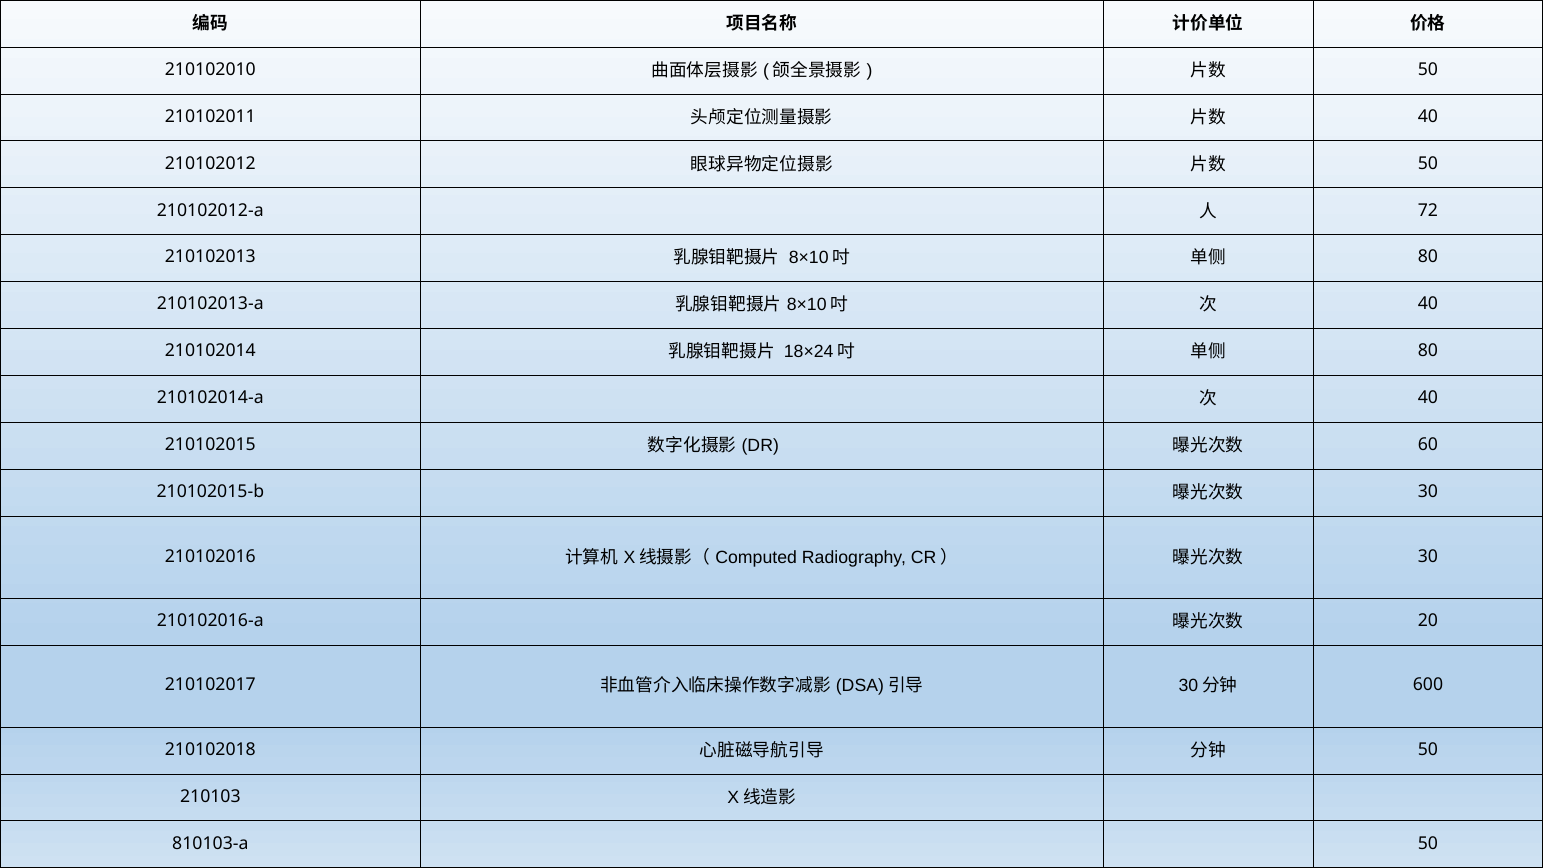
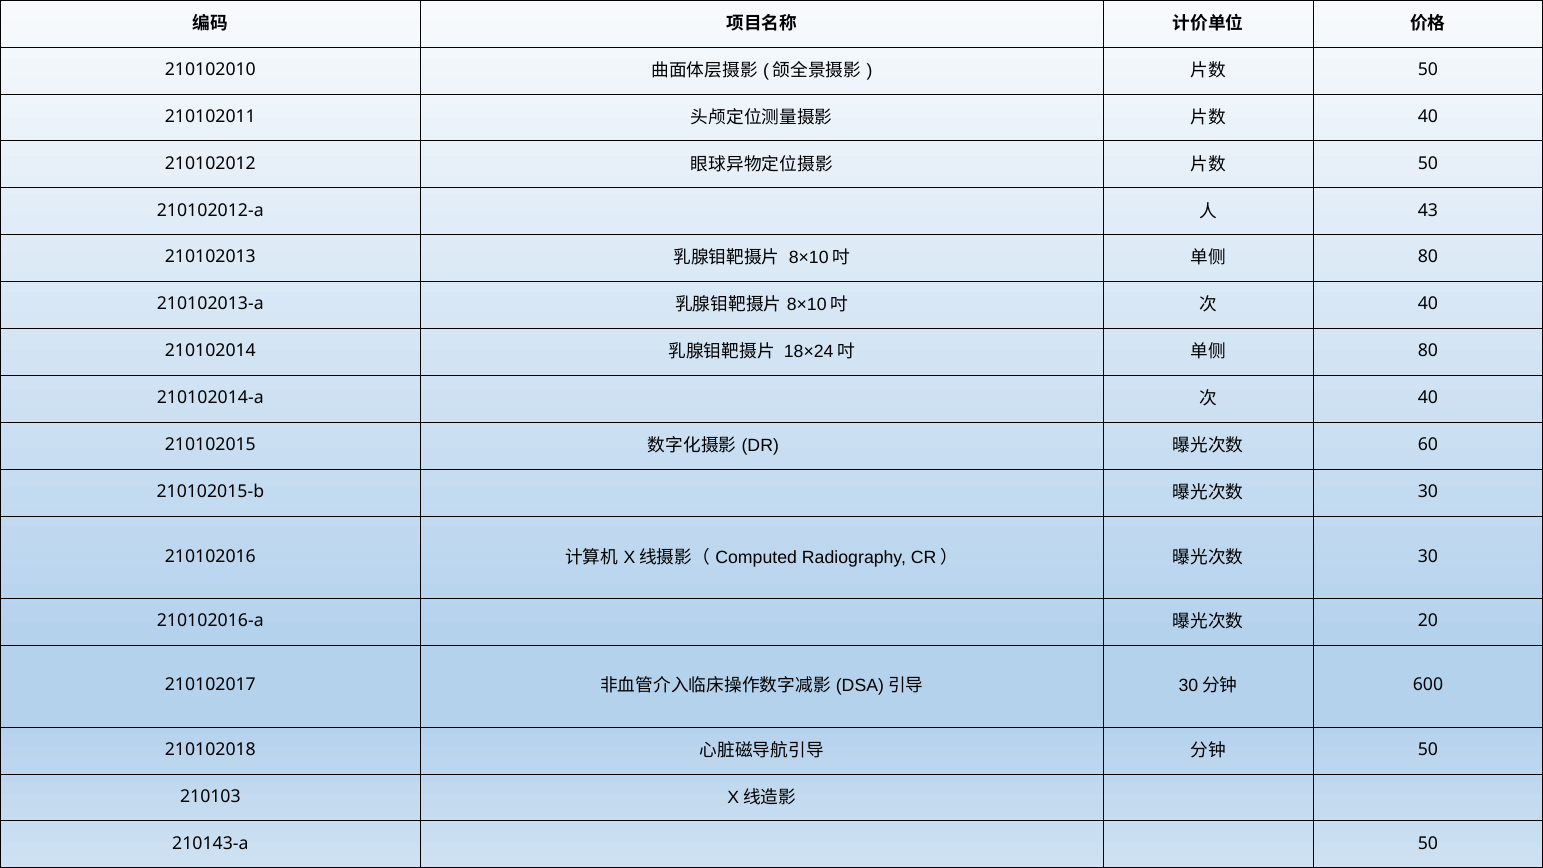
72: 72 -> 43
810103-a: 810103-a -> 210143-a
